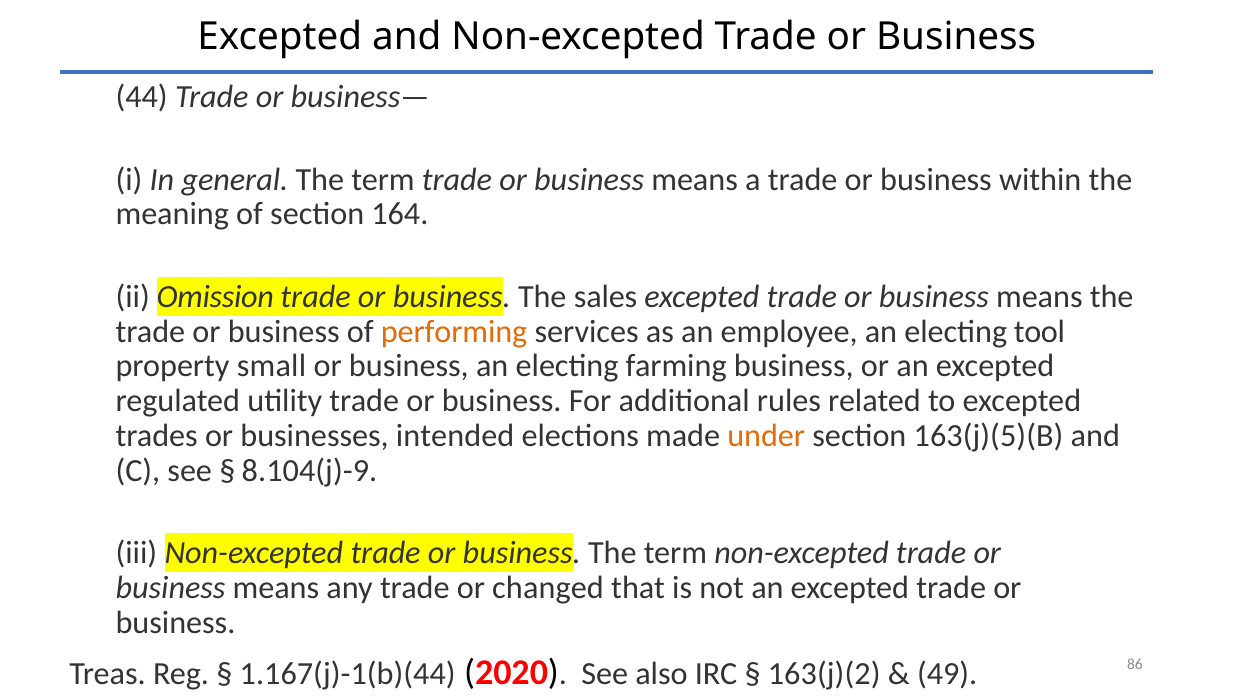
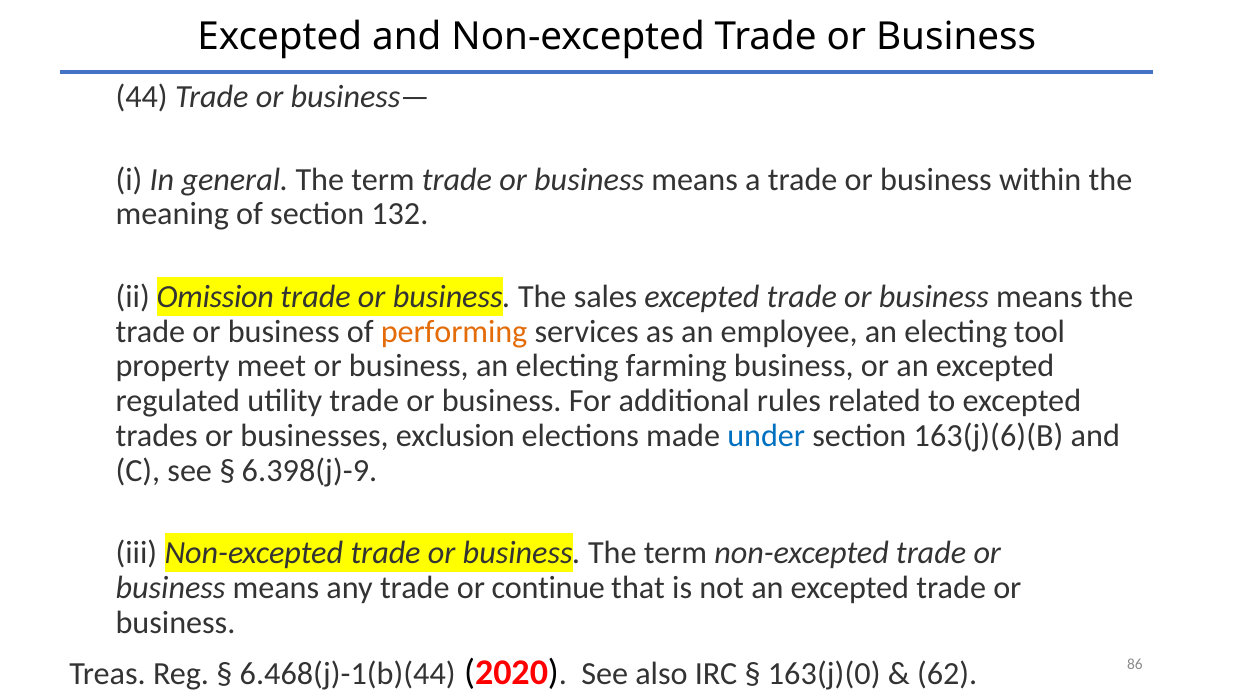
164: 164 -> 132
small: small -> meet
intended: intended -> exclusion
under colour: orange -> blue
163(j)(5)(B: 163(j)(5)(B -> 163(j)(6)(B
8.104(j)-9: 8.104(j)-9 -> 6.398(j)-9
changed: changed -> continue
1.167(j)-1(b)(44: 1.167(j)-1(b)(44 -> 6.468(j)-1(b)(44
163(j)(2: 163(j)(2 -> 163(j)(0
49: 49 -> 62
